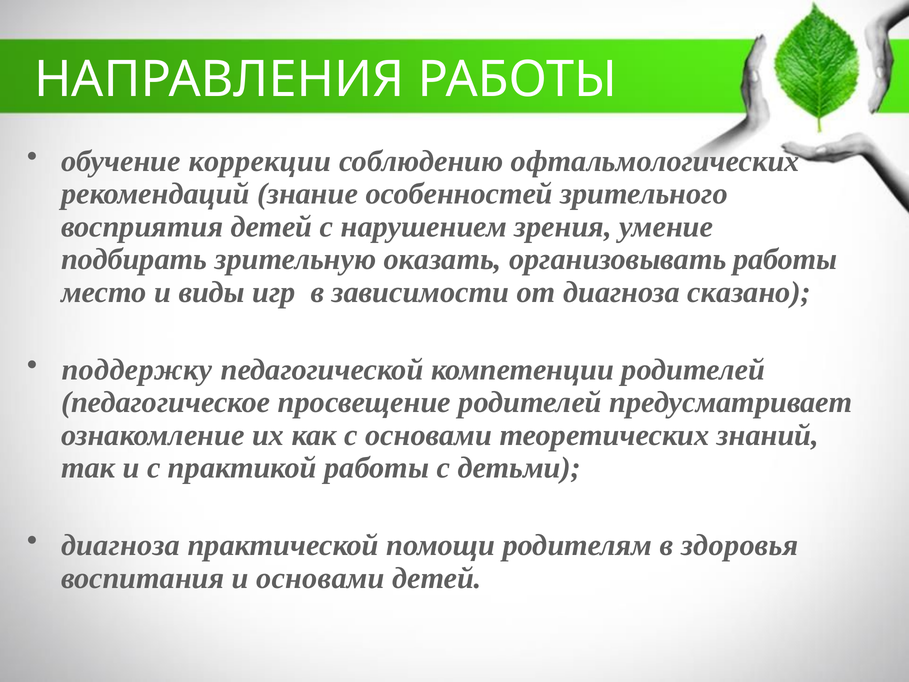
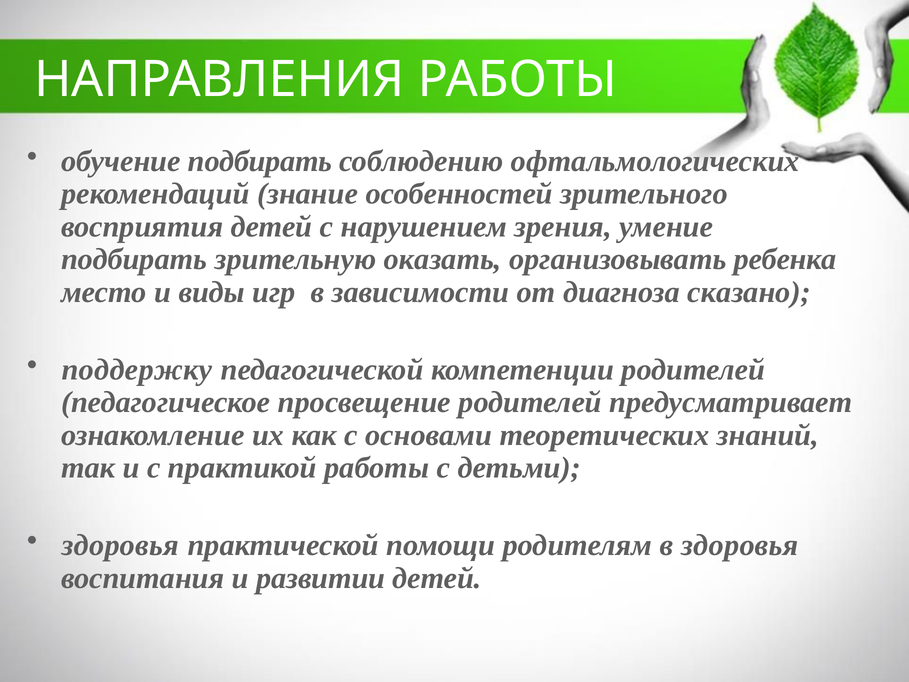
обучение коррекции: коррекции -> подбирать
организовывать работы: работы -> ребенка
диагноза at (120, 545): диагноза -> здоровья
и основами: основами -> развитии
